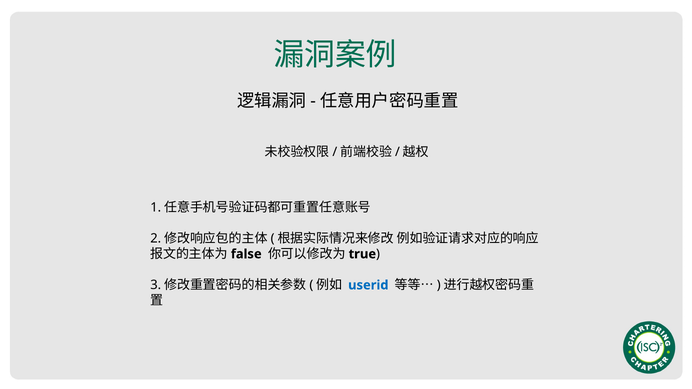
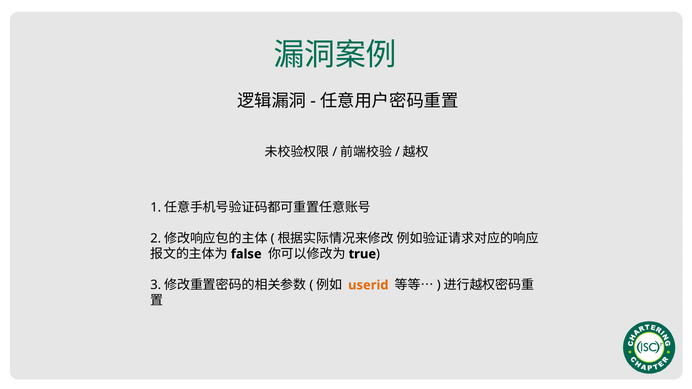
userid colour: blue -> orange
